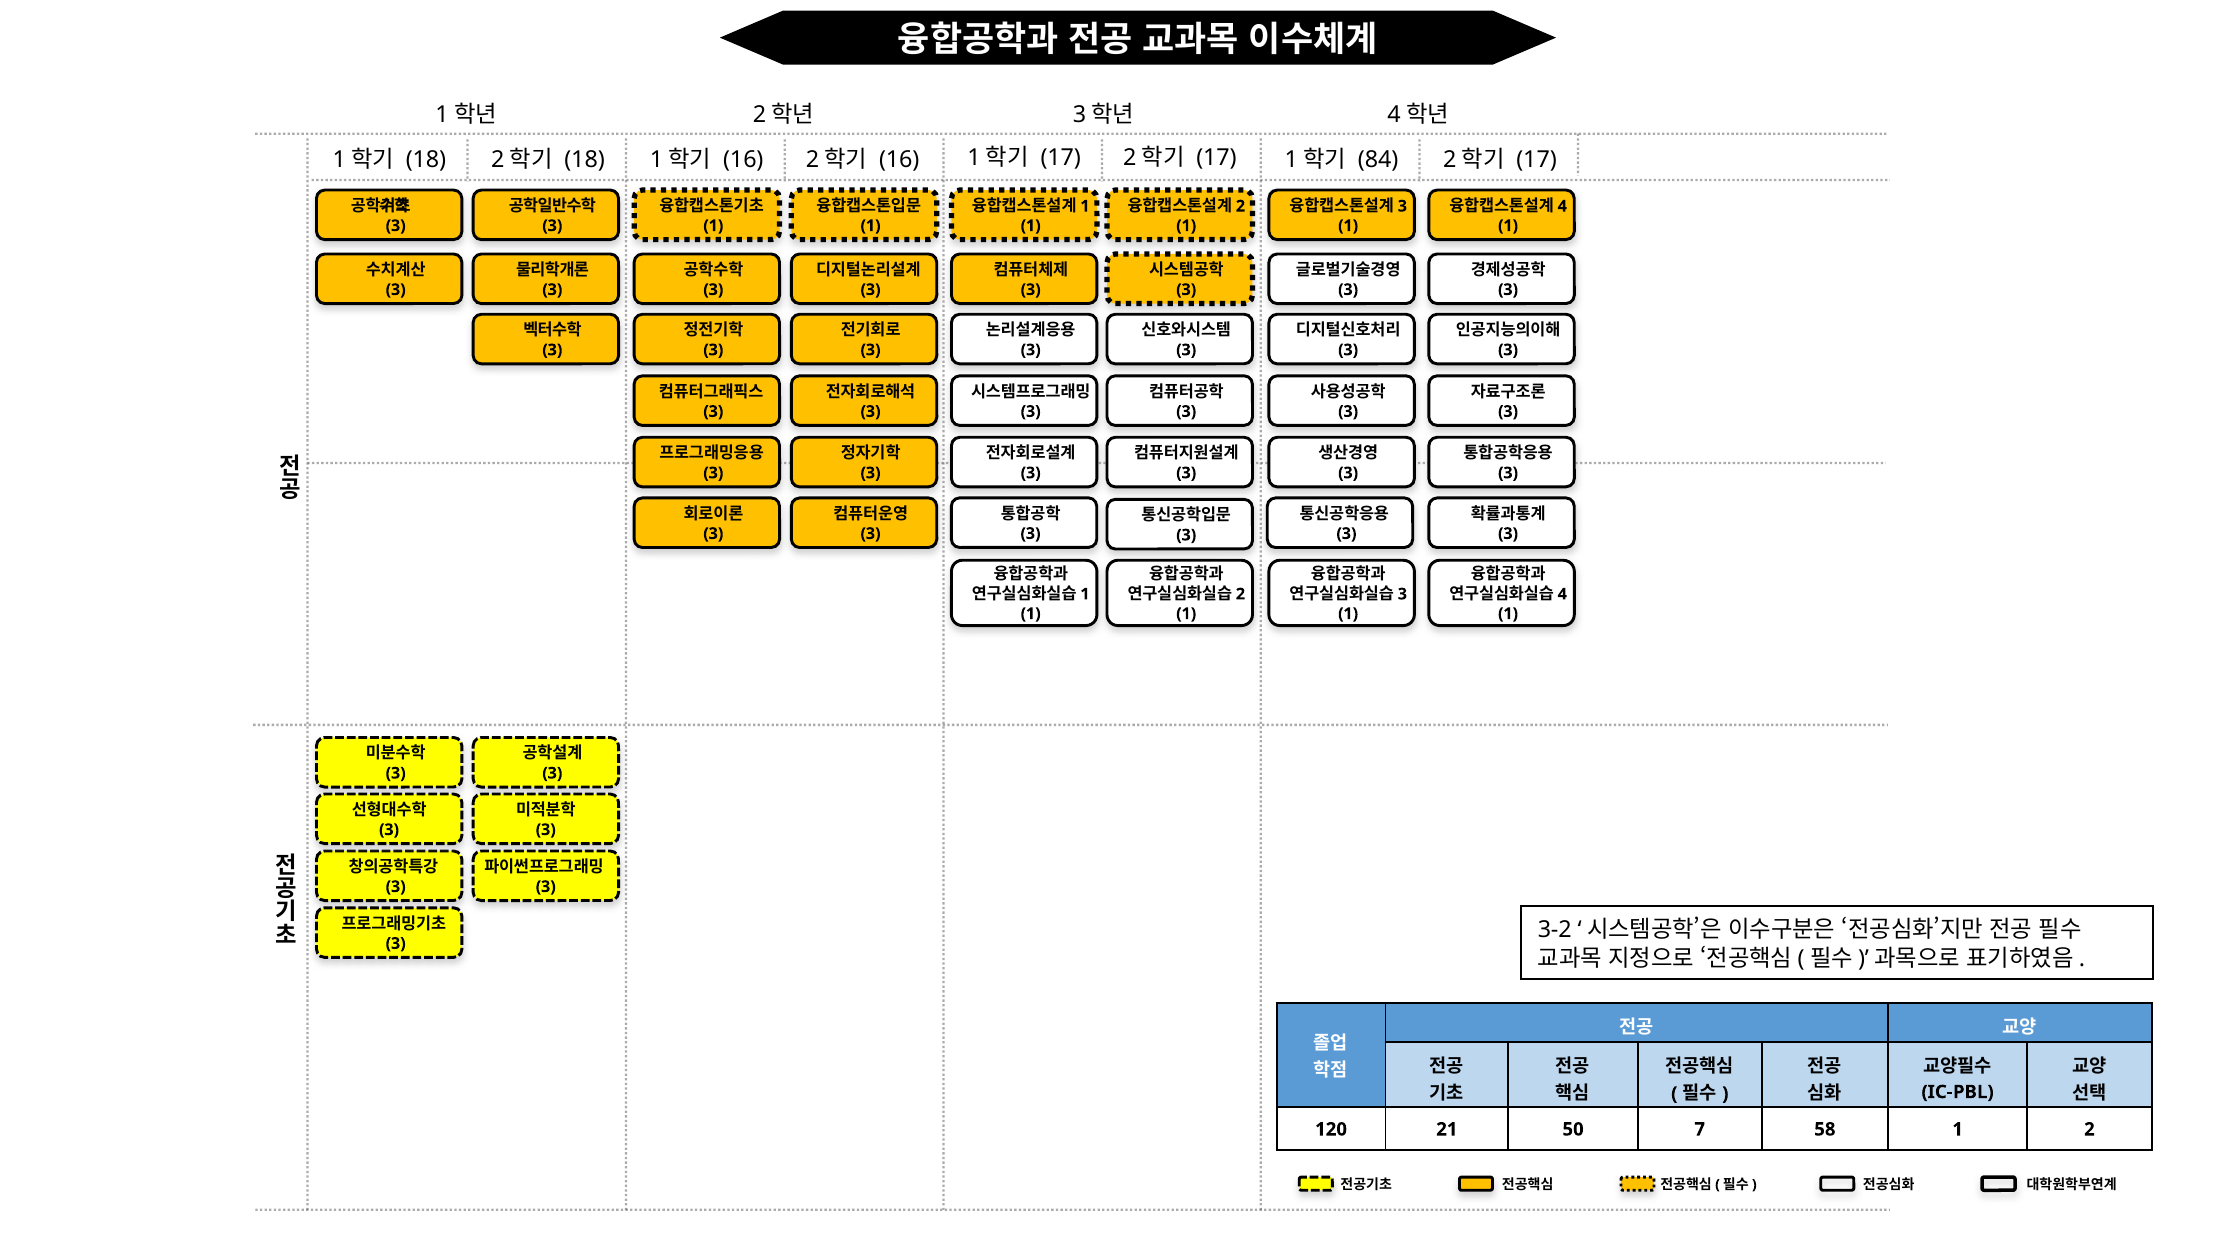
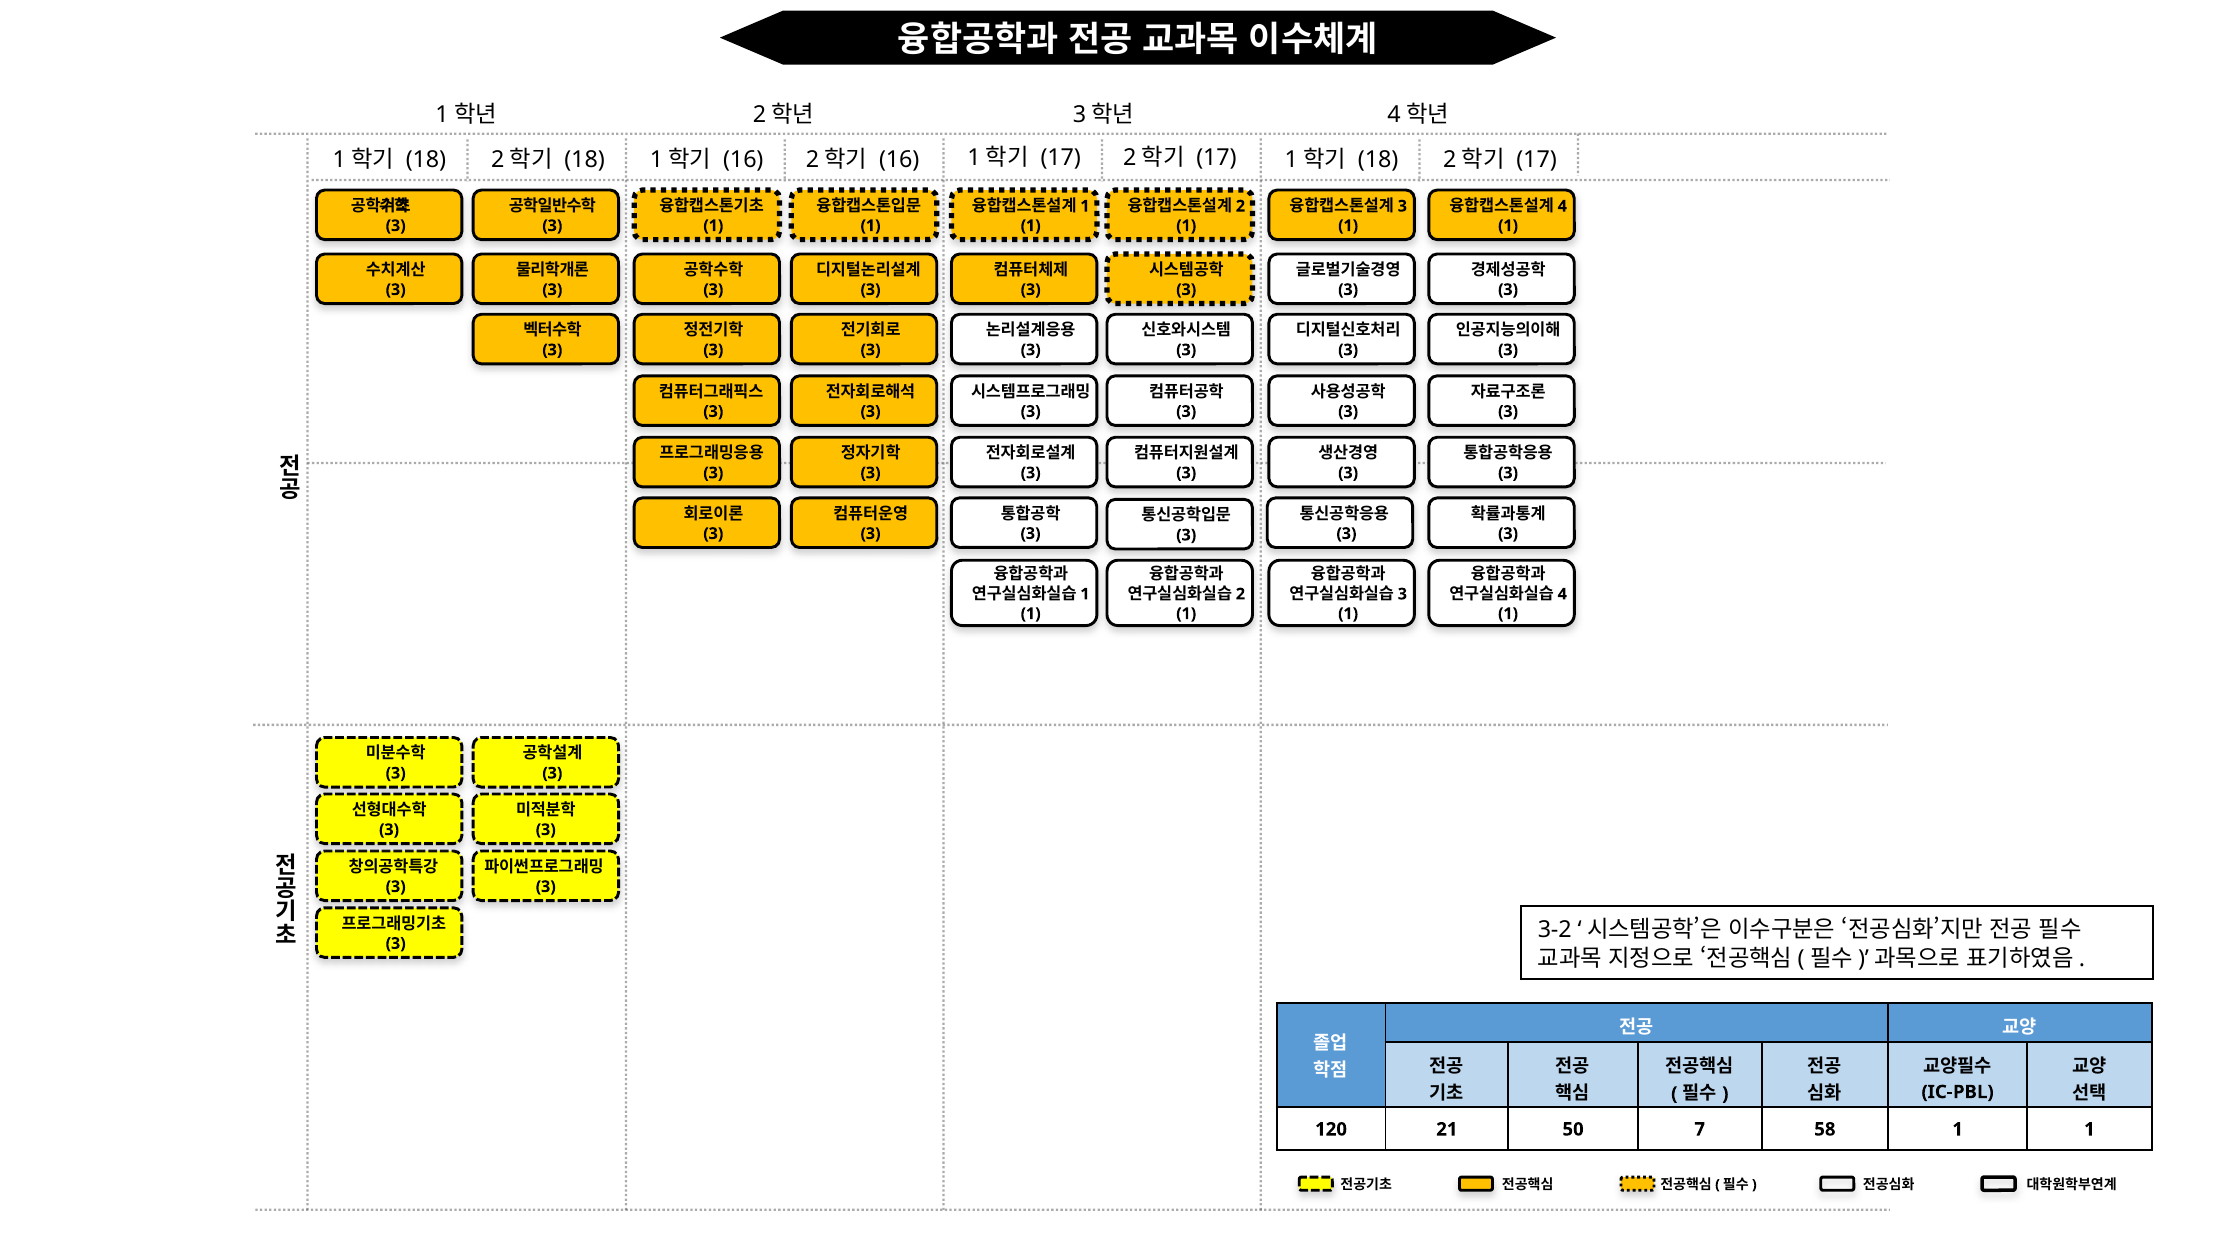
84 at (1378, 160): 84 -> 18
1 2: 2 -> 1
